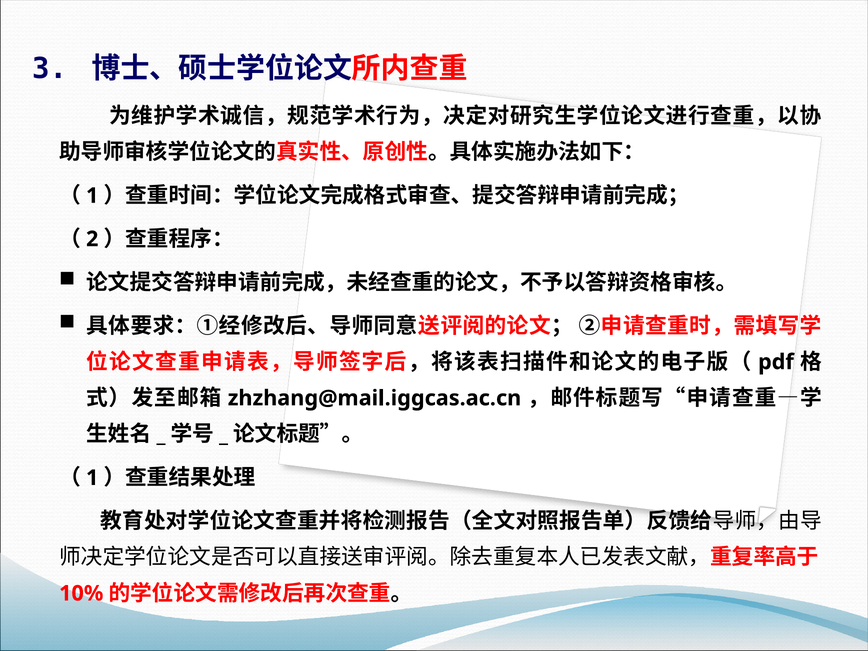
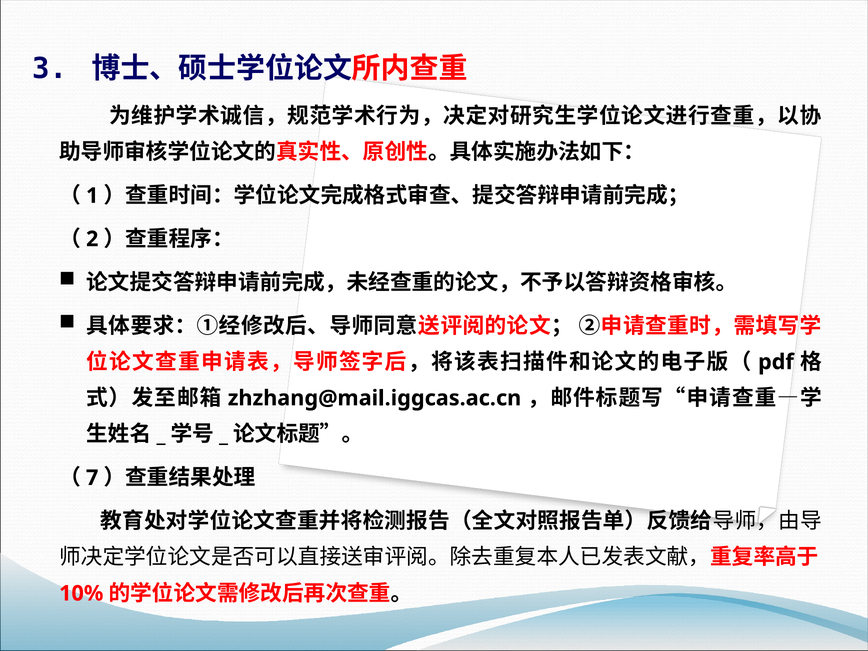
1 at (92, 478): 1 -> 7
